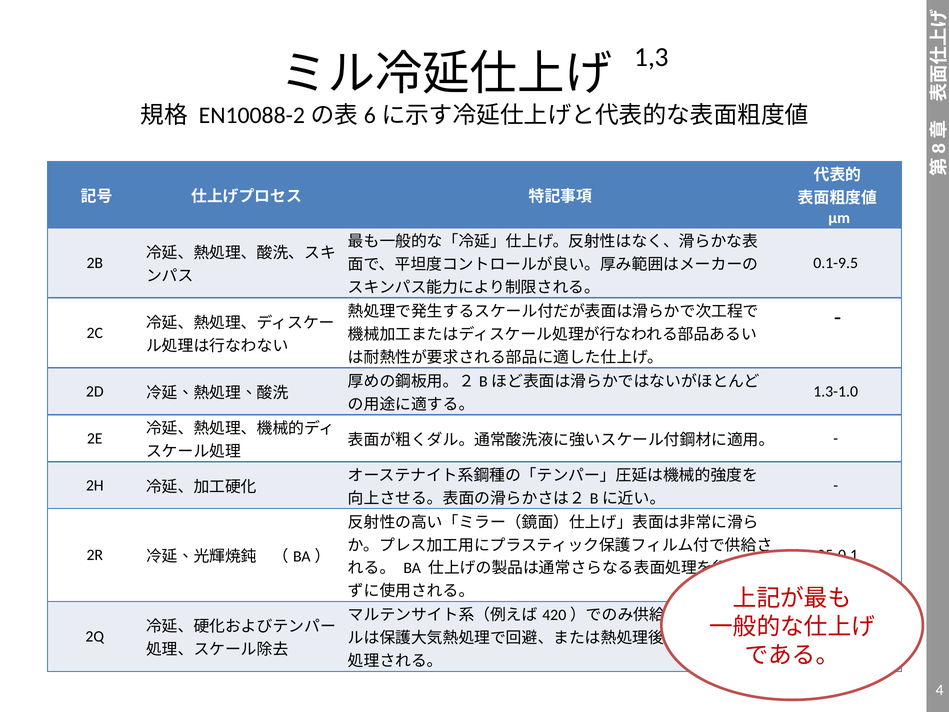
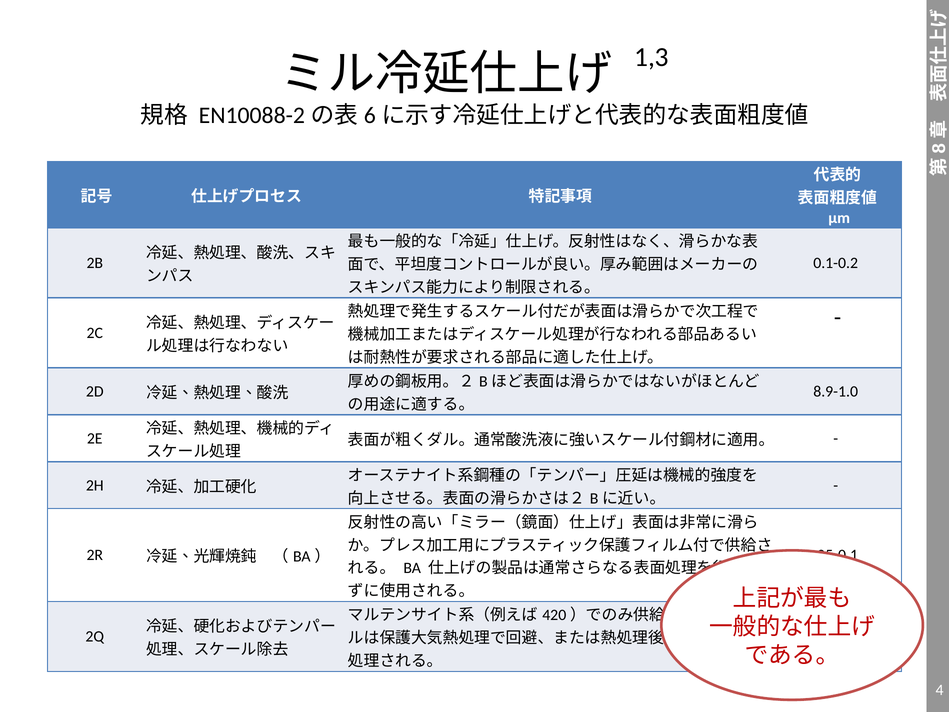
0.1-9.5: 0.1-9.5 -> 0.1-0.2
1.3-1.0: 1.3-1.0 -> 8.9-1.0
